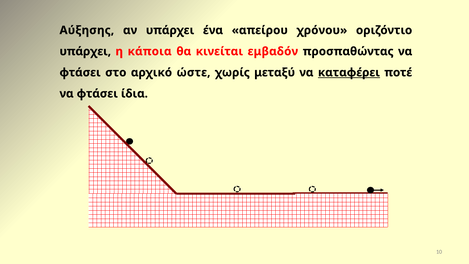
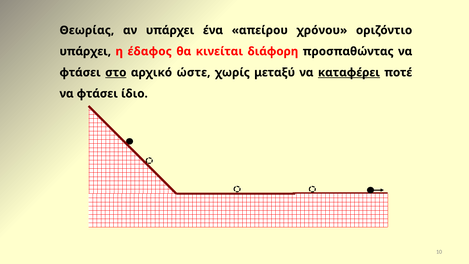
Αύξησης: Αύξησης -> Θεωρίας
κάποια: κάποια -> έδαφος
εμβαδόν: εμβαδόν -> διάφορη
στο underline: none -> present
ίδια: ίδια -> ίδιο
